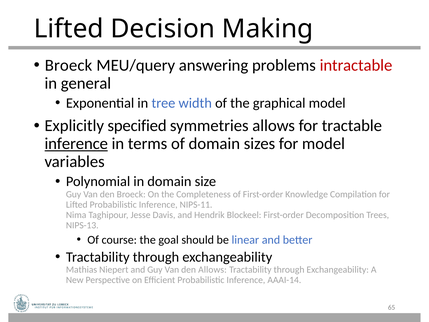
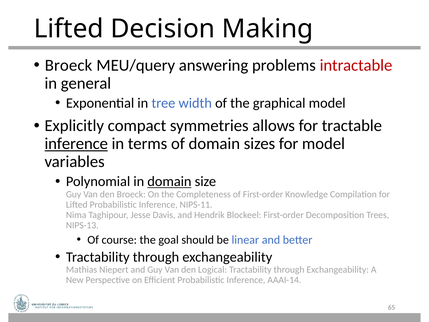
specified: specified -> compact
domain at (169, 181) underline: none -> present
den Allows: Allows -> Logical
